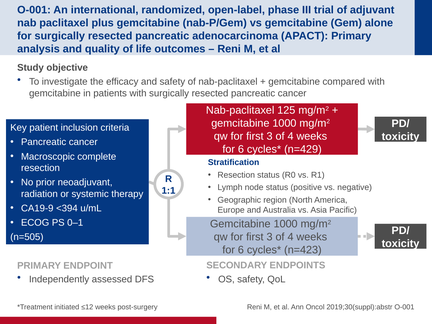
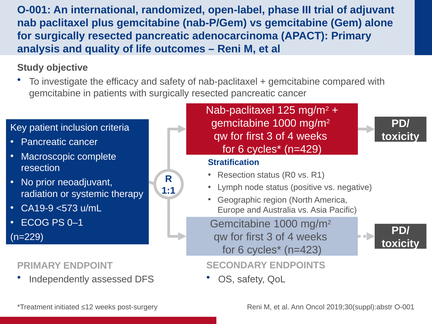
<394: <394 -> <573
n=505: n=505 -> n=229
